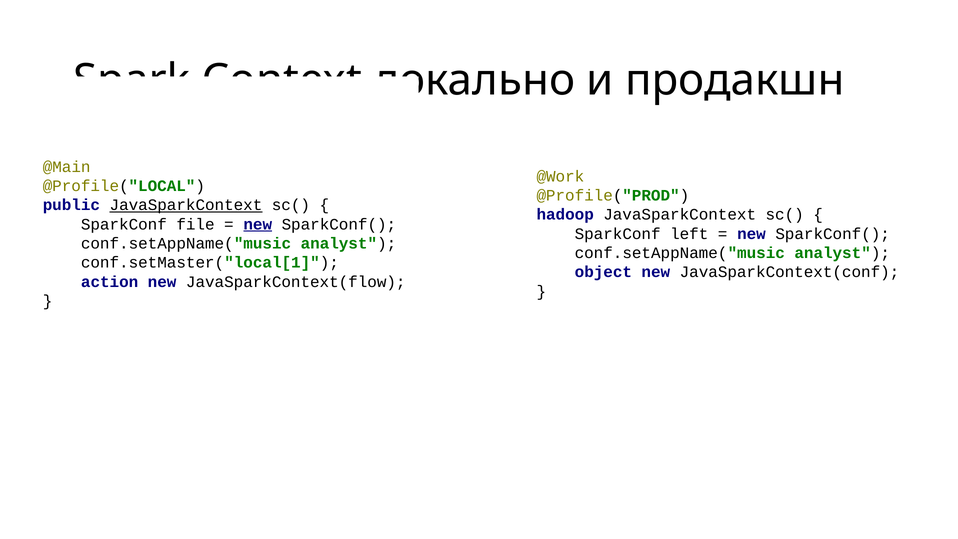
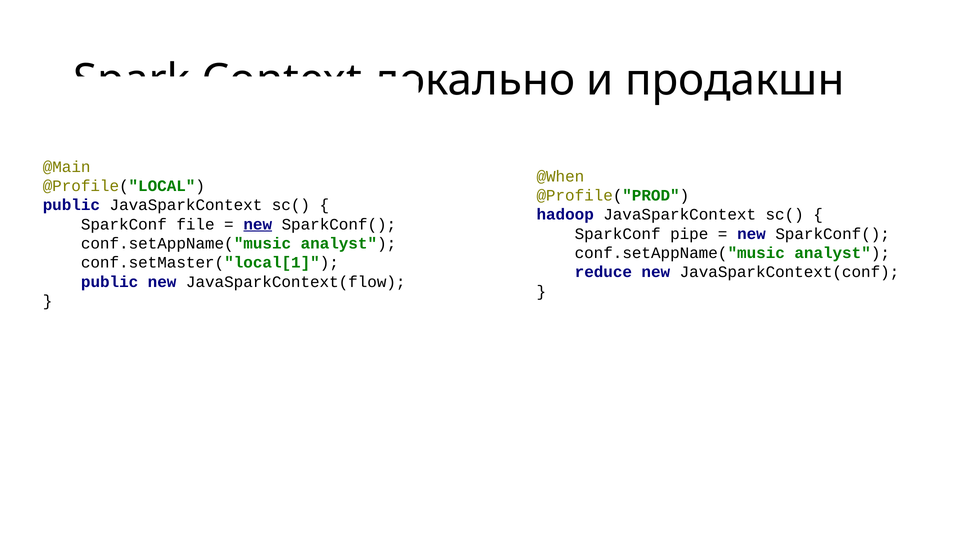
@Work: @Work -> @When
JavaSparkContext at (186, 205) underline: present -> none
left: left -> pipe
object: object -> reduce
action at (110, 282): action -> public
